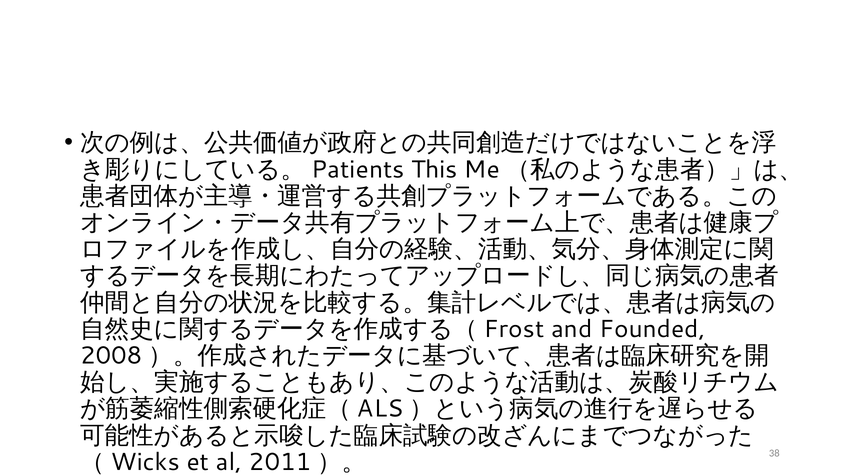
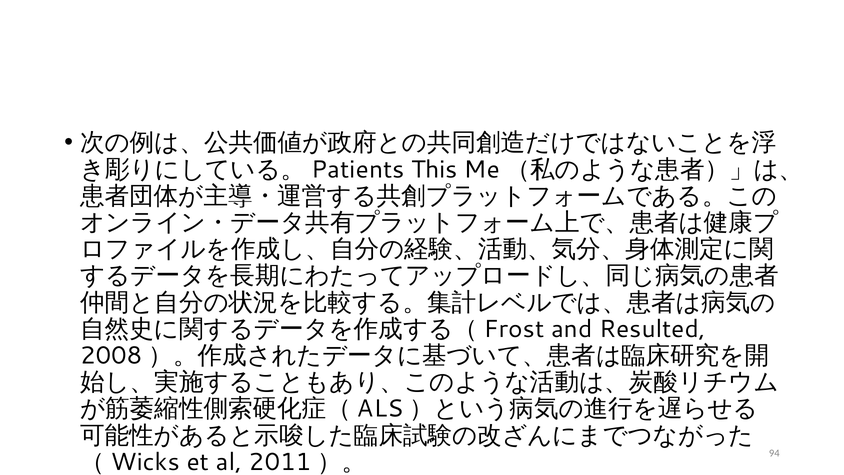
Founded: Founded -> Resulted
38: 38 -> 94
